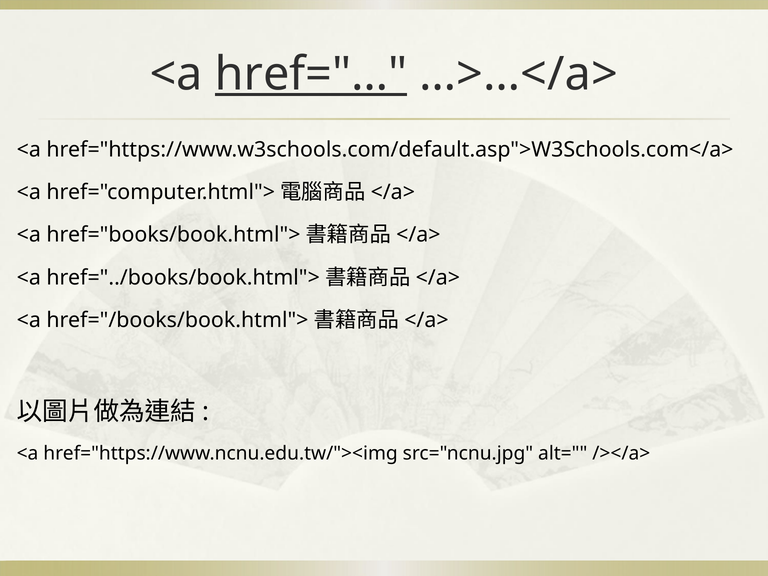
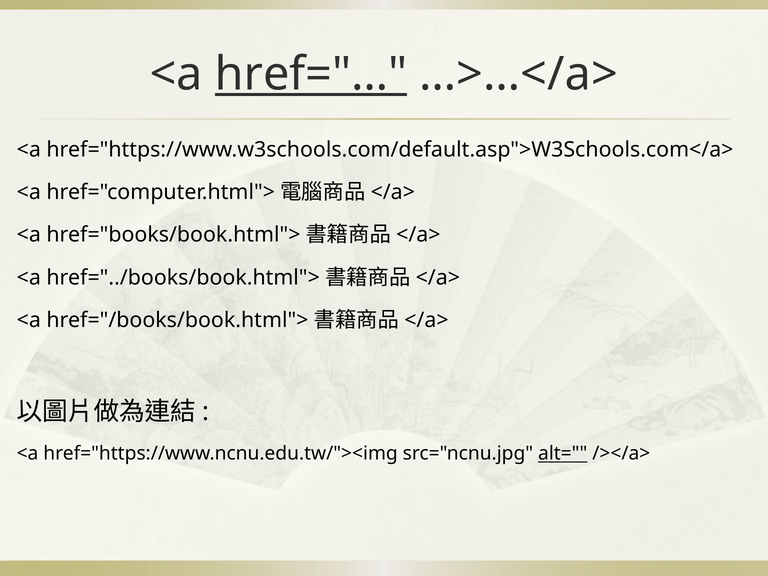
alt= underline: none -> present
